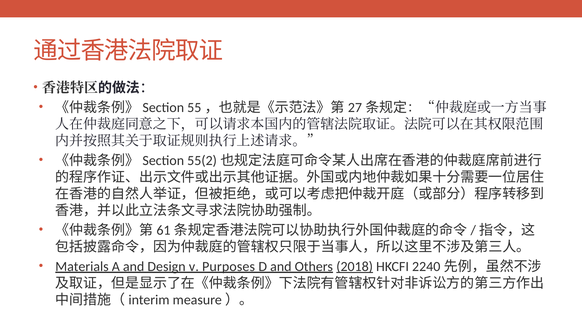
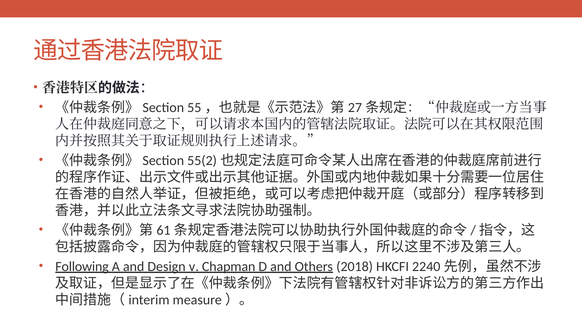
Materials: Materials -> Following
Purposes: Purposes -> Chapman
2018 underline: present -> none
